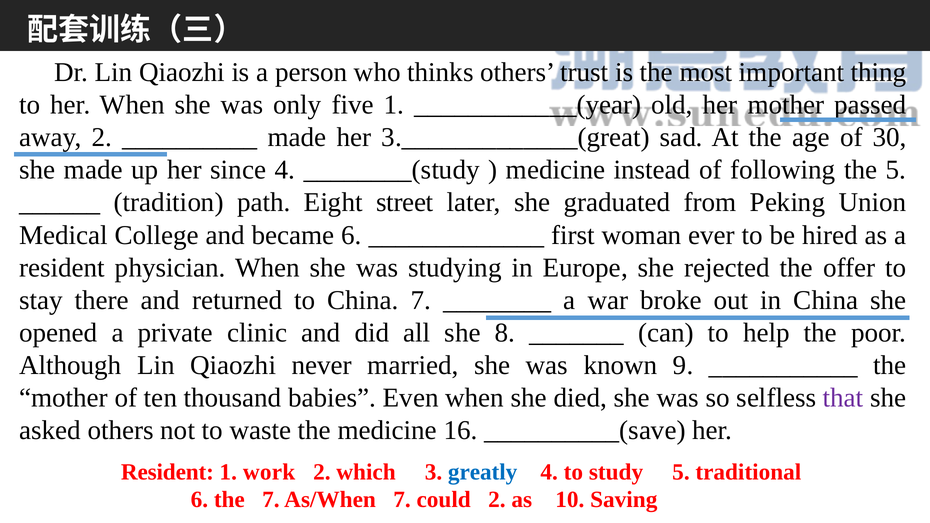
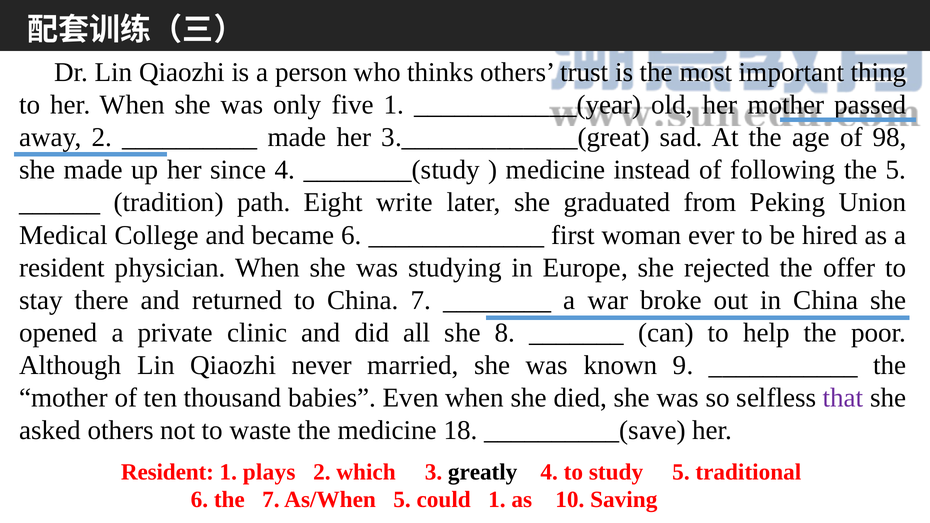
30: 30 -> 98
street: street -> write
16: 16 -> 18
work: work -> plays
greatly colour: blue -> black
As/When 7: 7 -> 5
could 2: 2 -> 1
